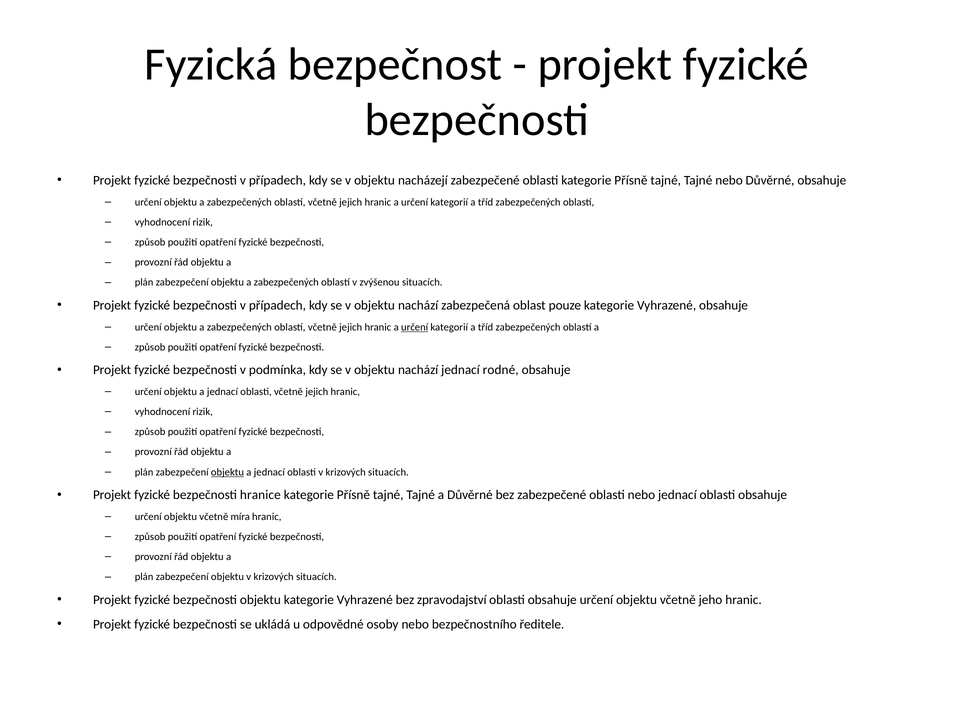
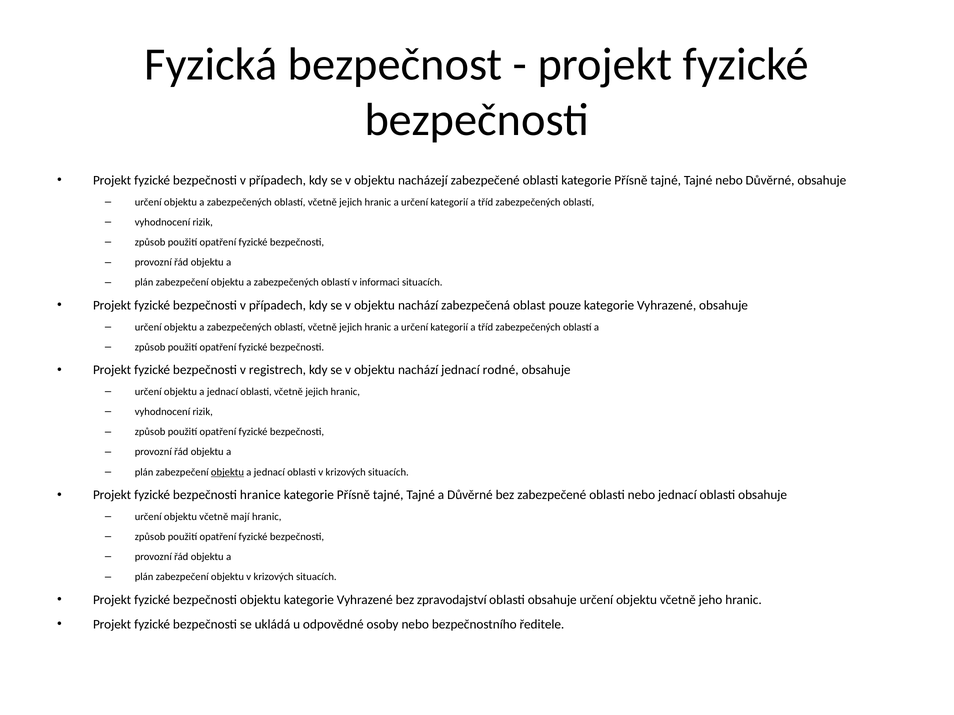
zvýšenou: zvýšenou -> informaci
určení at (415, 327) underline: present -> none
podmínka: podmínka -> registrech
míra: míra -> mají
